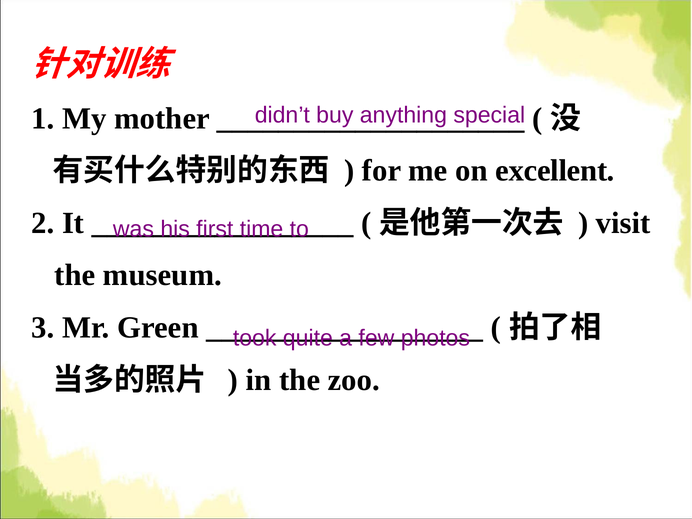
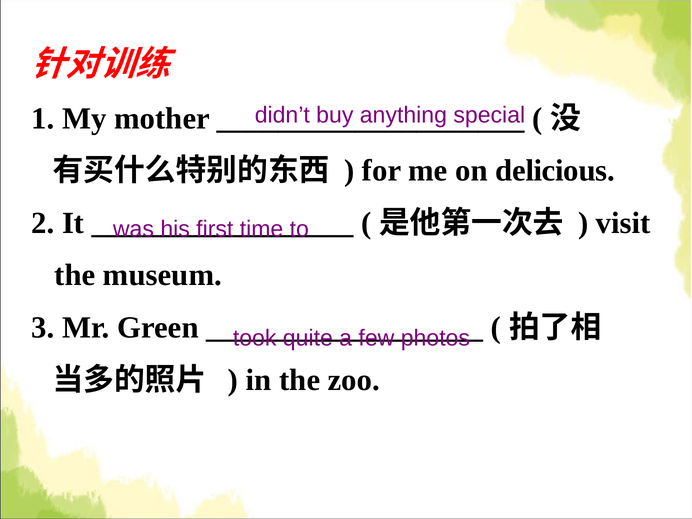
excellent: excellent -> delicious
